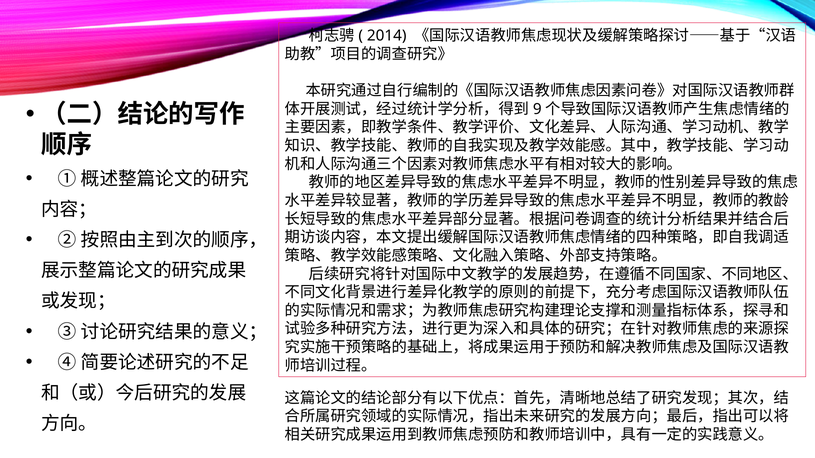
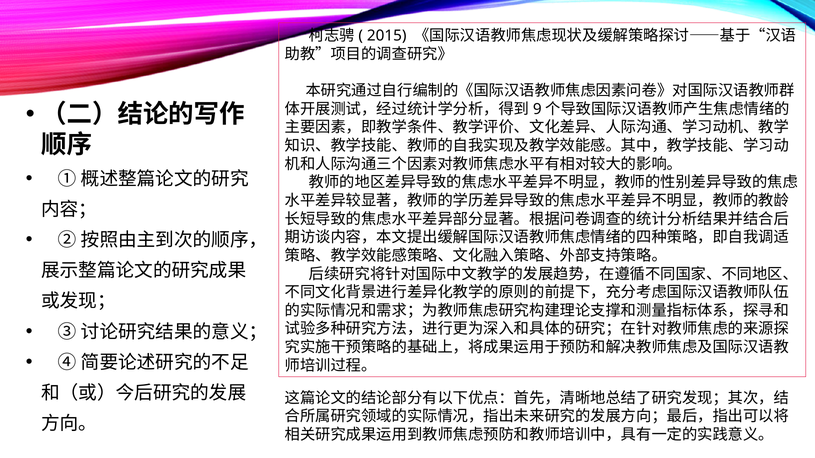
2014: 2014 -> 2015
